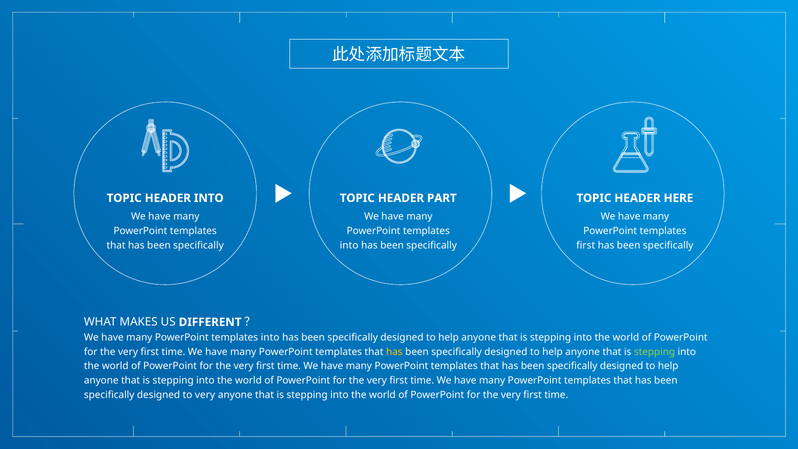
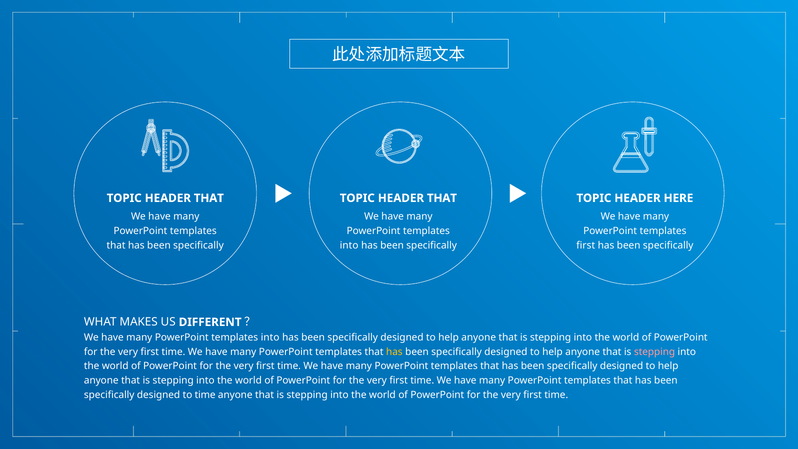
INTO at (209, 198): INTO -> THAT
PART at (442, 198): PART -> THAT
stepping at (655, 352) colour: light green -> pink
to very: very -> time
